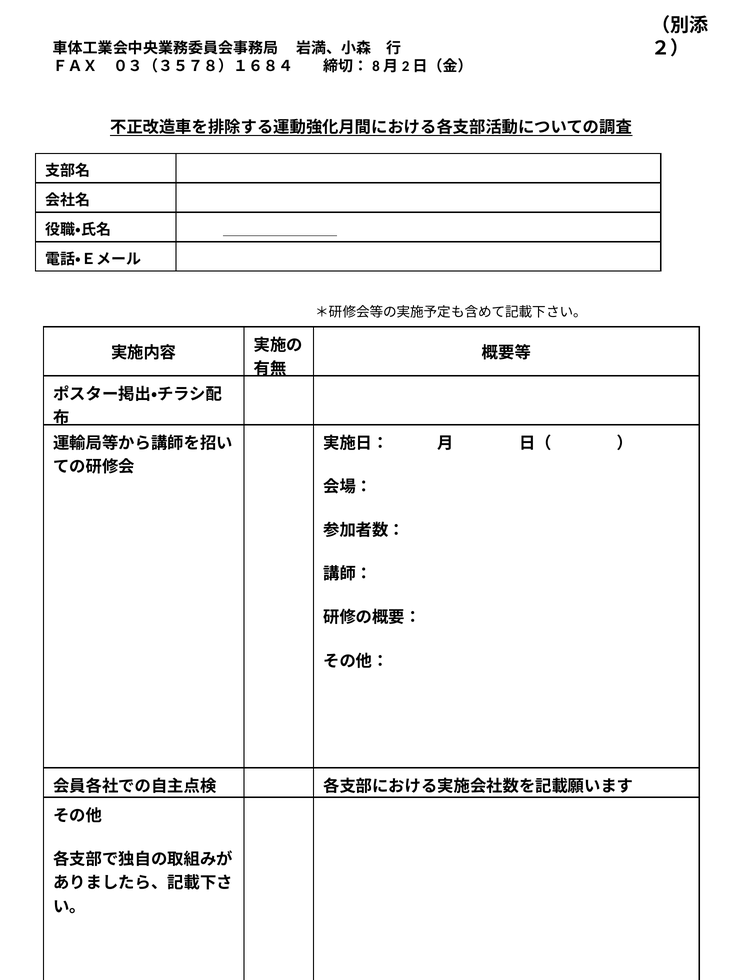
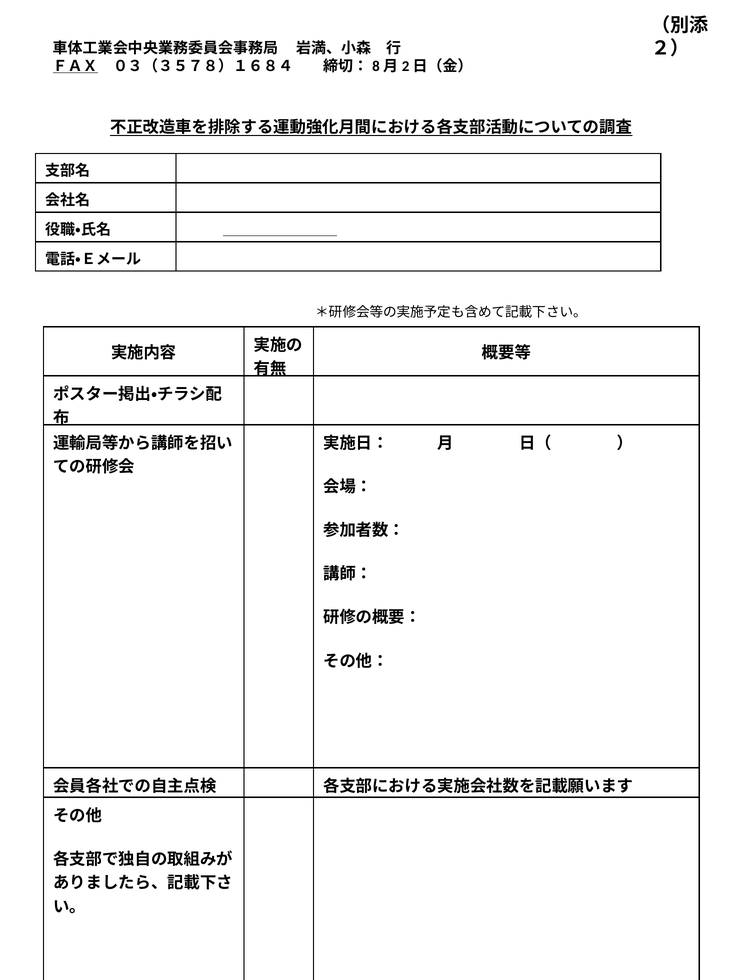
ＦＡＸ underline: none -> present
